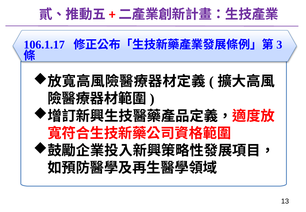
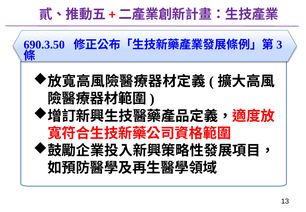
106.1.17: 106.1.17 -> 690.3.50
